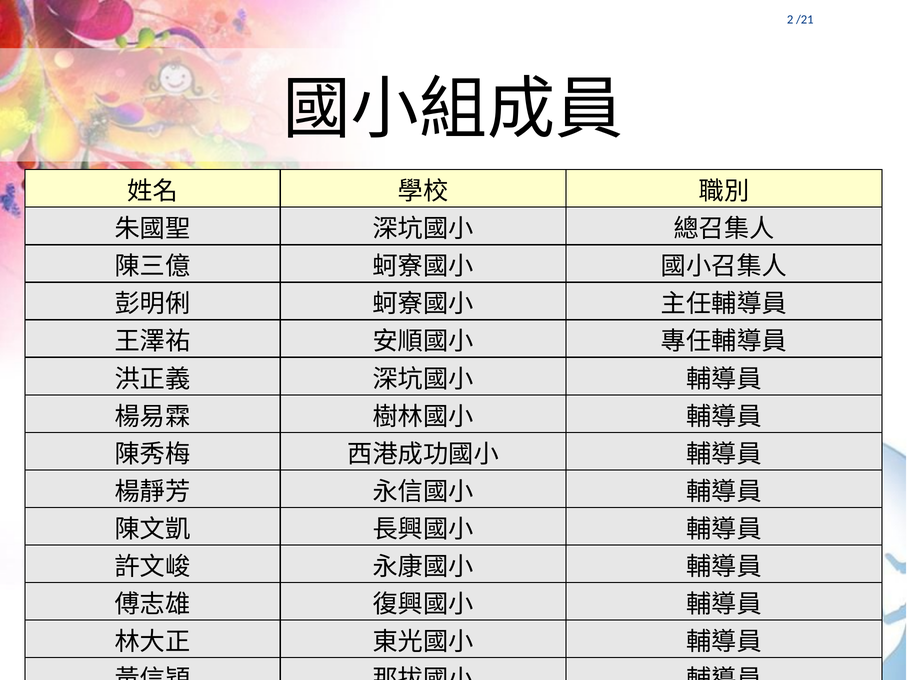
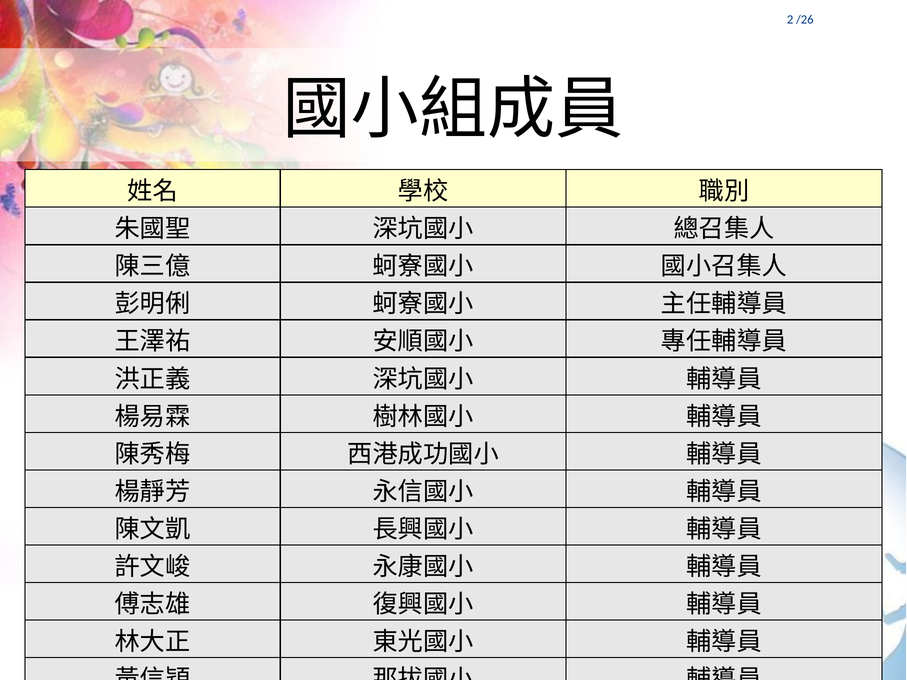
/21: /21 -> /26
